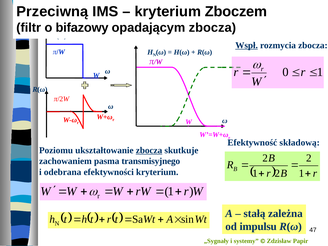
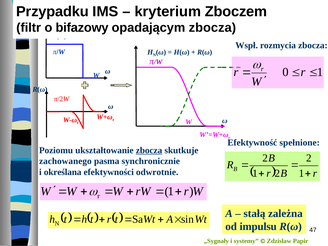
Przeciwną: Przeciwną -> Przypadku
Wspł underline: present -> none
składową: składową -> spełnione
zachowaniem: zachowaniem -> zachowanego
transmisyjnego: transmisyjnego -> synchronicznie
odebrana: odebrana -> określana
efektywności kryterium: kryterium -> odwrotnie
